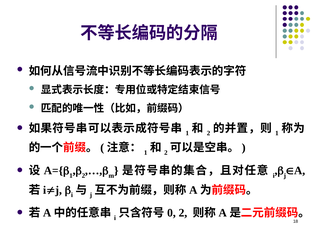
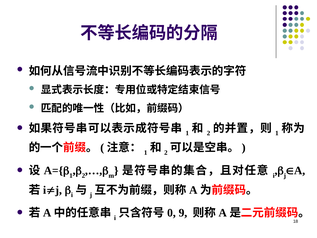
2 at (183, 213): 2 -> 9
